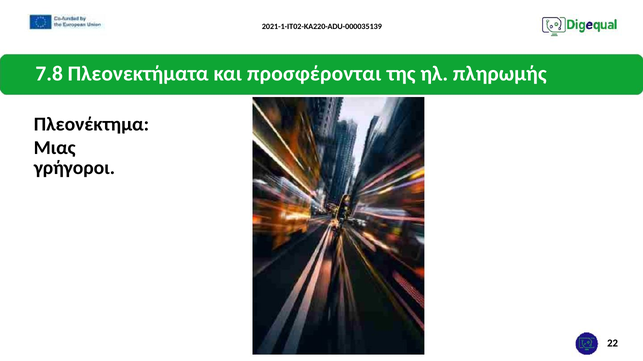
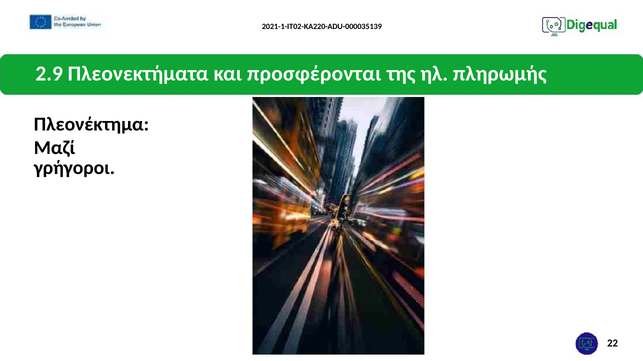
7.8: 7.8 -> 2.9
Μιας: Μιας -> Μαζί
